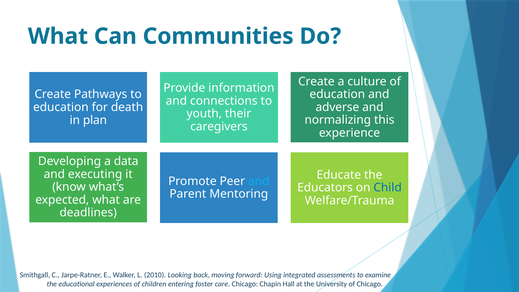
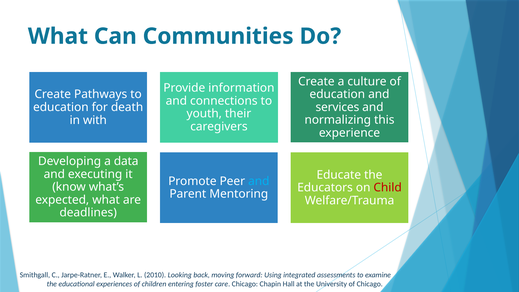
adverse: adverse -> services
plan: plan -> with
Child colour: blue -> red
